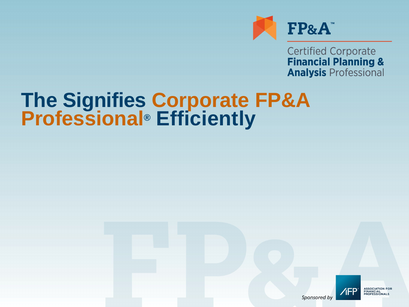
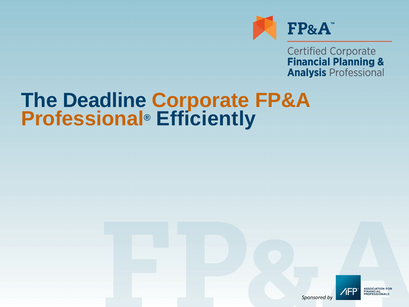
Signifies: Signifies -> Deadline
